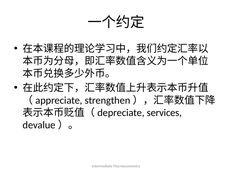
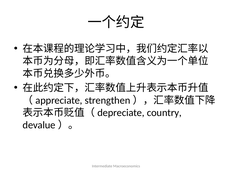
services: services -> country
